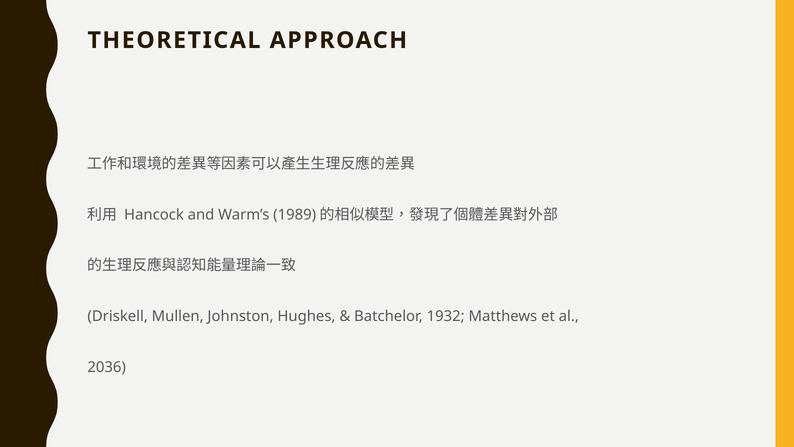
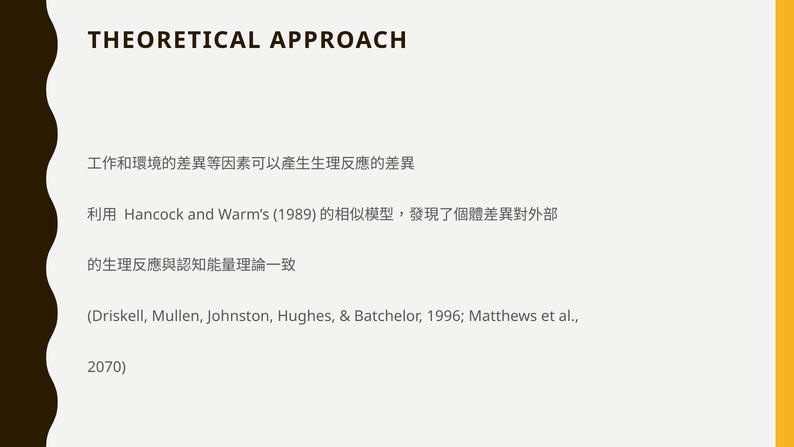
1932: 1932 -> 1996
2036: 2036 -> 2070
